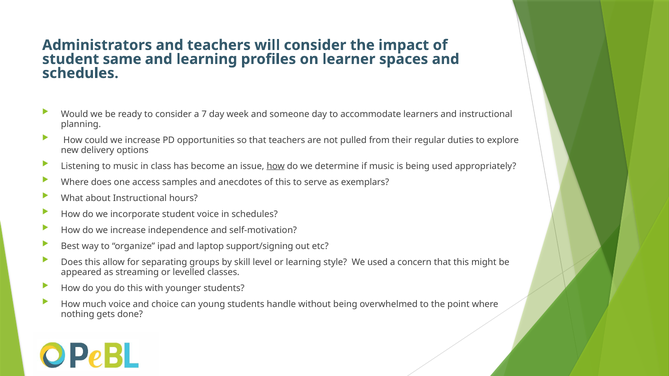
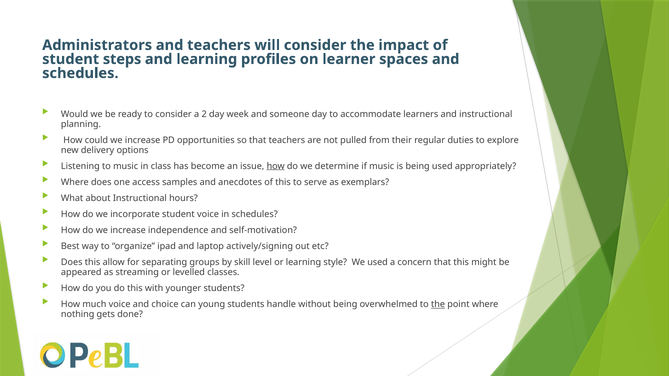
same: same -> steps
7: 7 -> 2
support/signing: support/signing -> actively/signing
the at (438, 304) underline: none -> present
